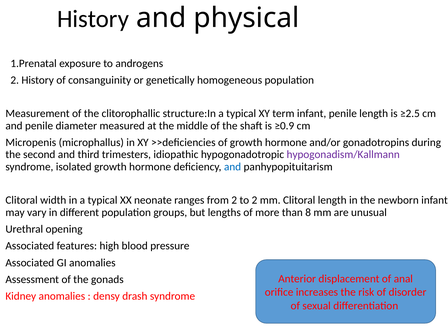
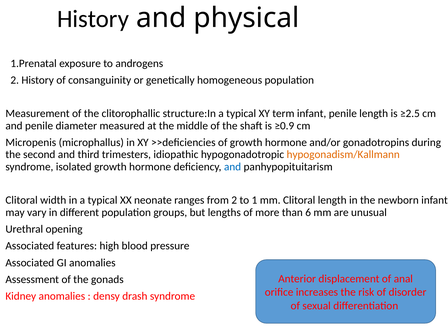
hypogonadism/Kallmann colour: purple -> orange
to 2: 2 -> 1
8: 8 -> 6
